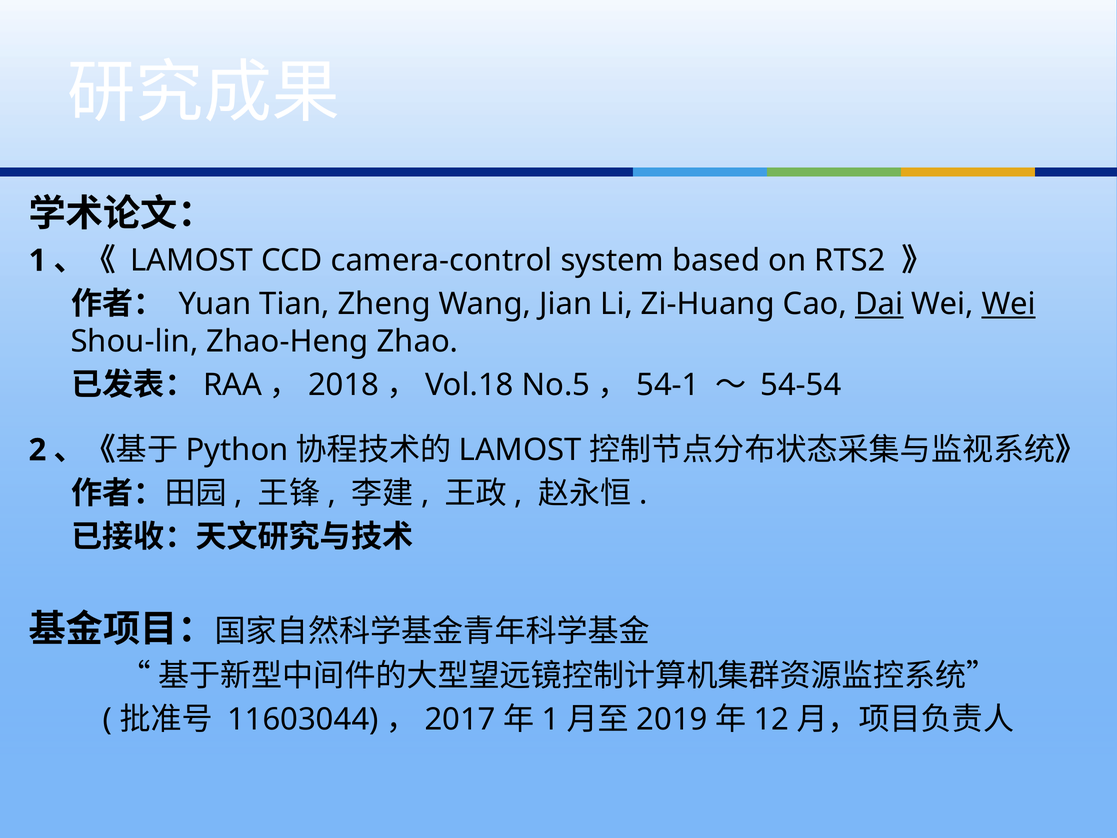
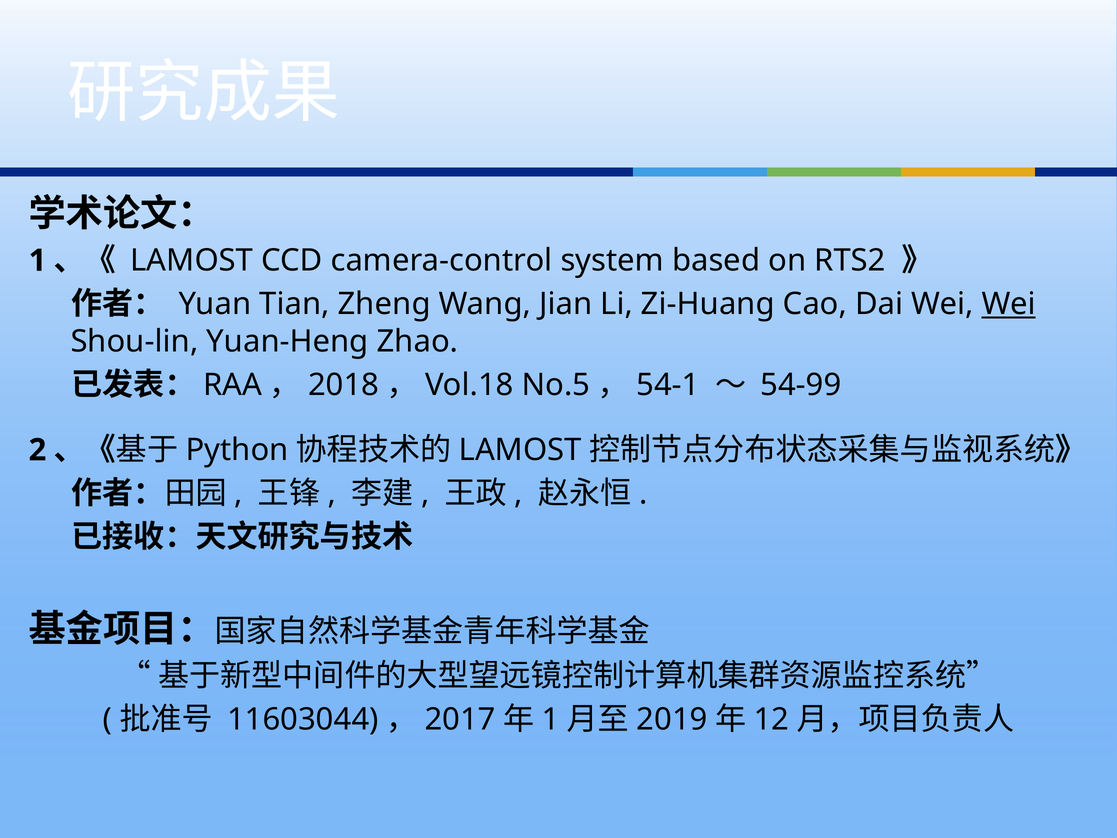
Dai underline: present -> none
Zhao-Heng: Zhao-Heng -> Yuan-Heng
54-54: 54-54 -> 54-99
